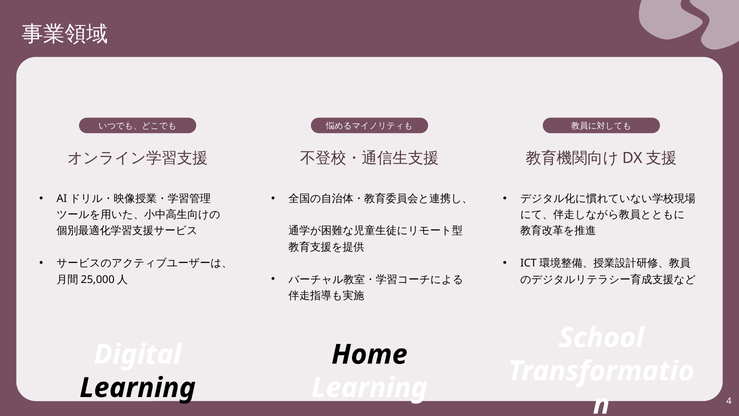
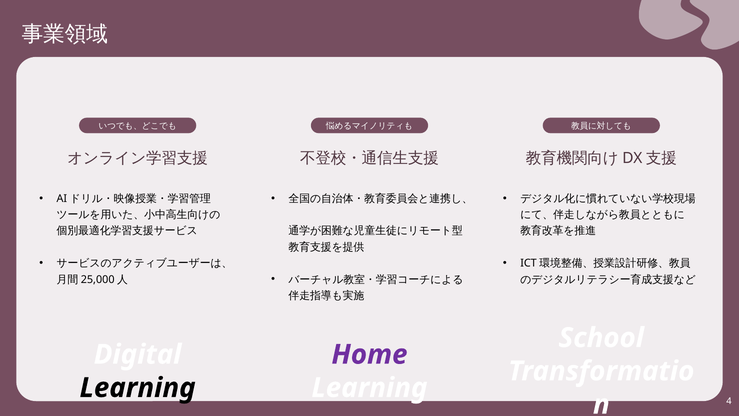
Home colour: black -> purple
